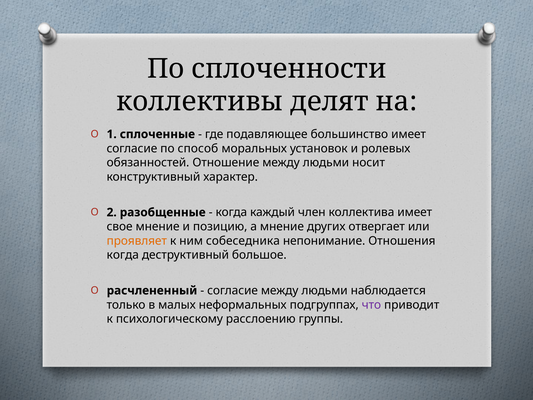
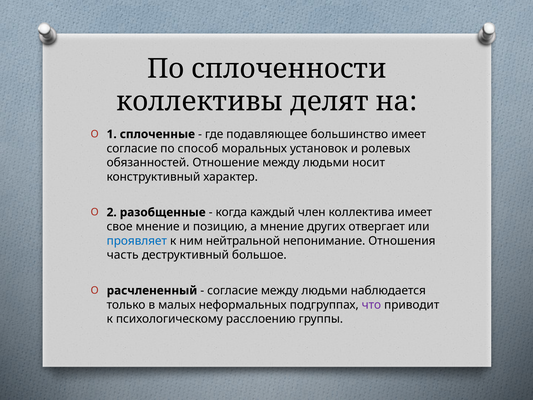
проявляет colour: orange -> blue
собеседника: собеседника -> нейтральной
когда at (123, 255): когда -> часть
